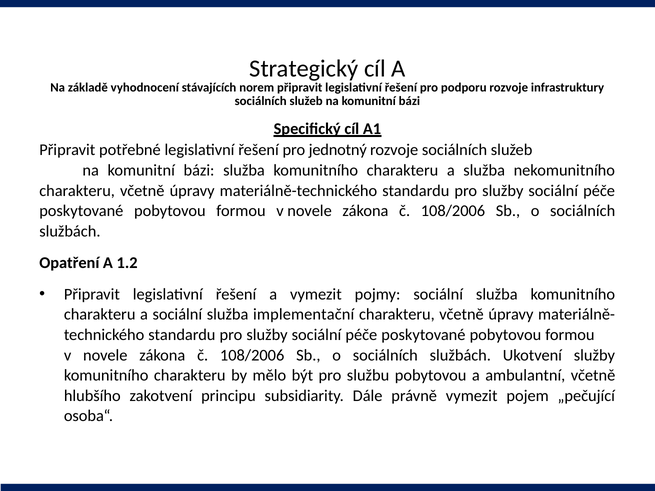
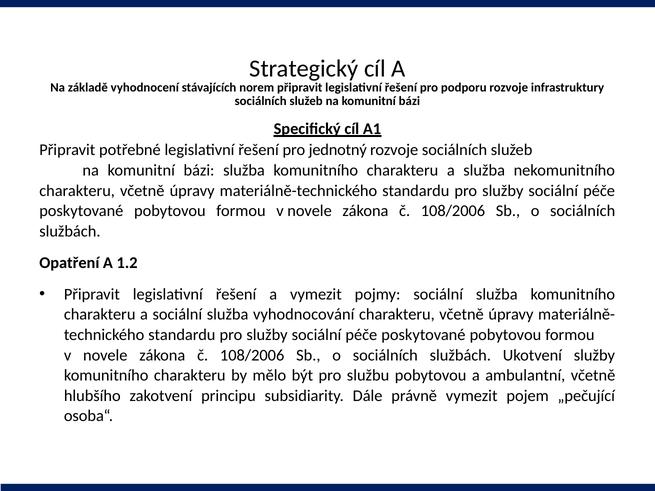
implementační: implementační -> vyhodnocování
